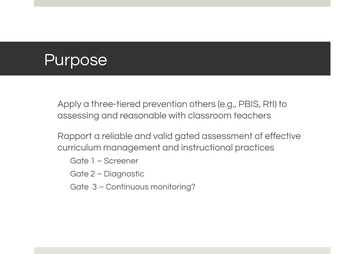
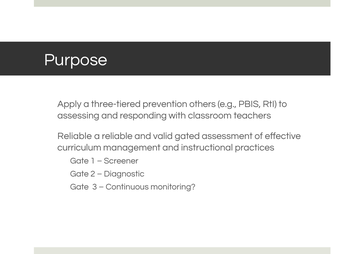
reasonable: reasonable -> responding
Rapport at (75, 136): Rapport -> Reliable
